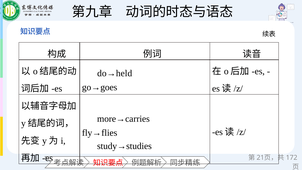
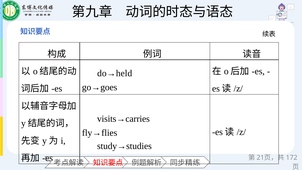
more→carries: more→carries -> visits→carries
